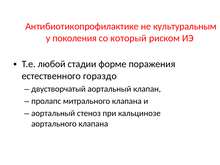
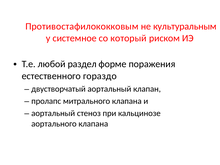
Антибиотикопрофилактике: Антибиотикопрофилактике -> Противостафилококковым
поколения: поколения -> системное
стадии: стадии -> раздел
